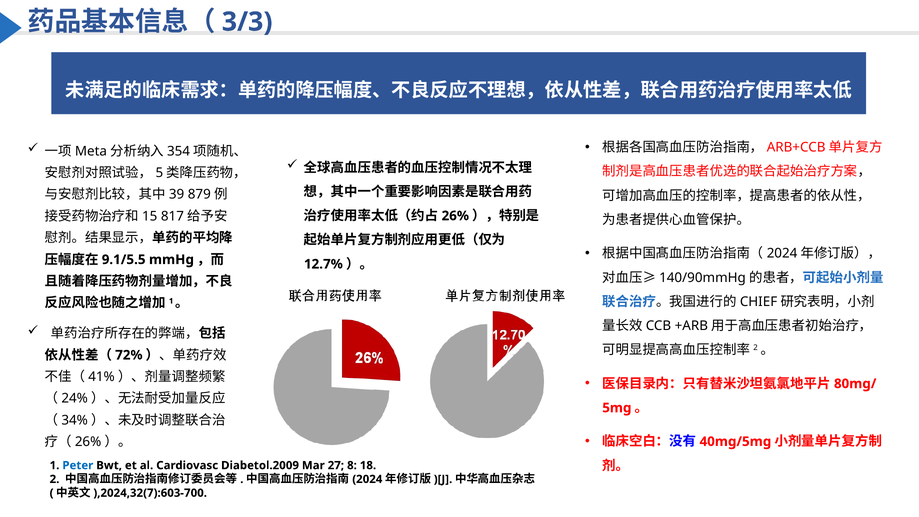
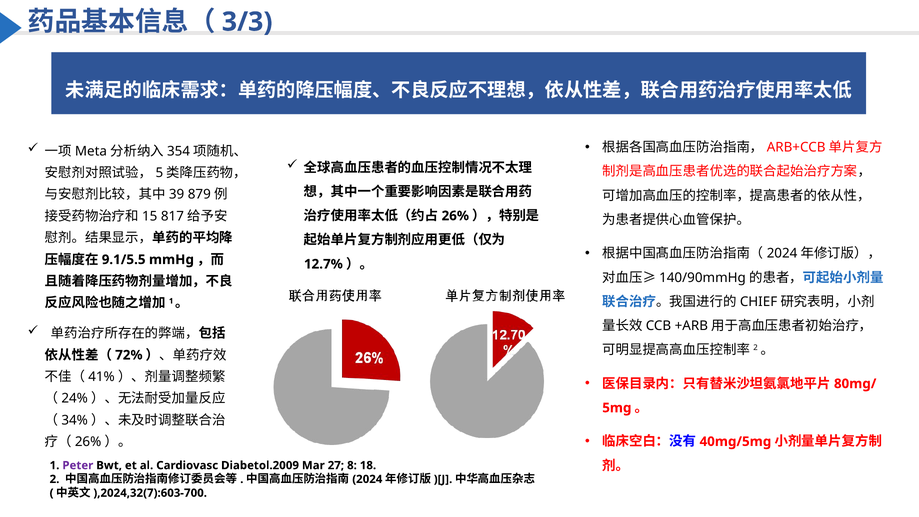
Peter colour: blue -> purple
